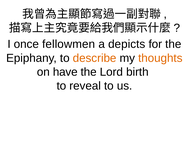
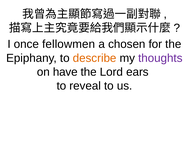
depicts: depicts -> chosen
thoughts colour: orange -> purple
birth: birth -> ears
